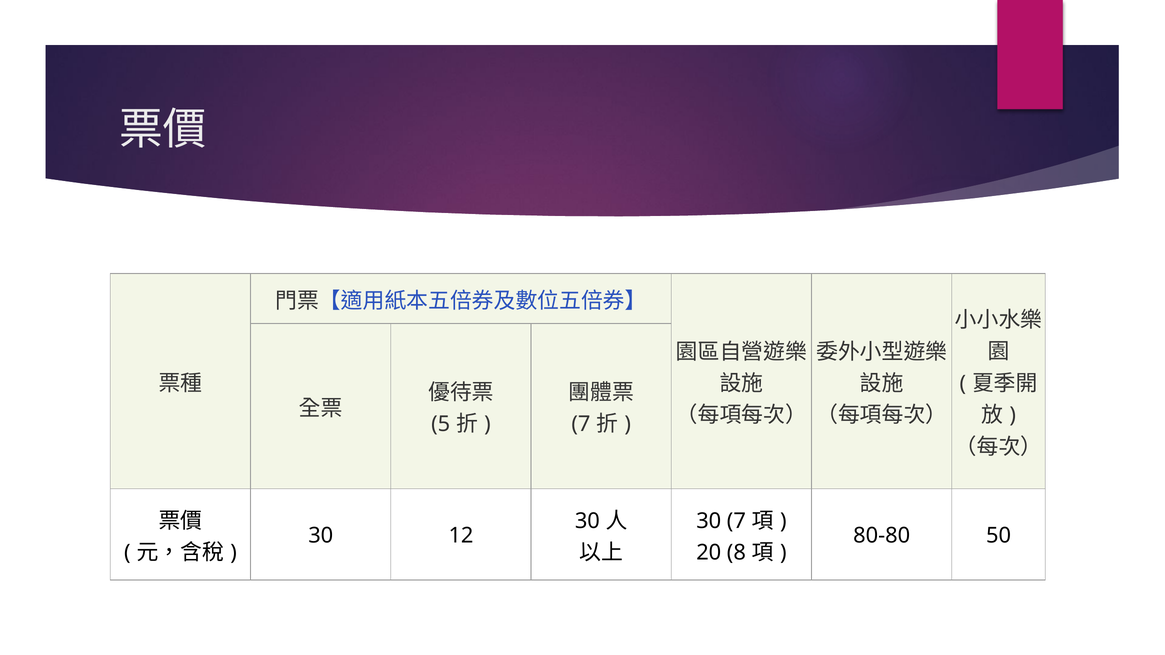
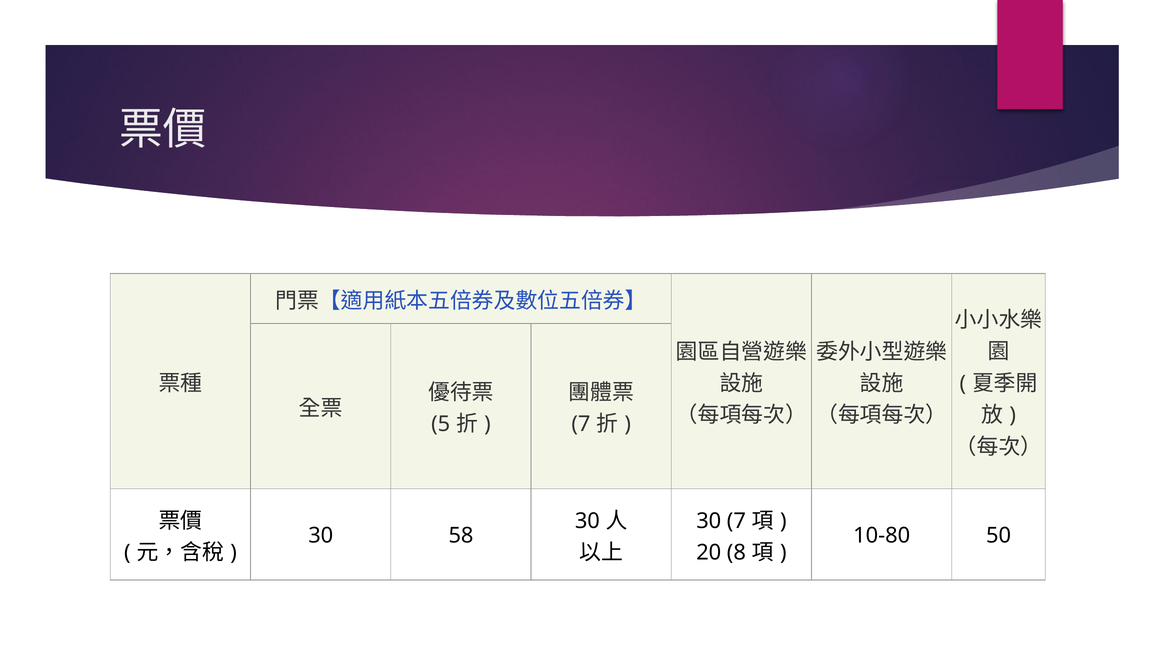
12: 12 -> 58
80-80: 80-80 -> 10-80
